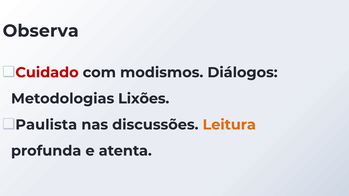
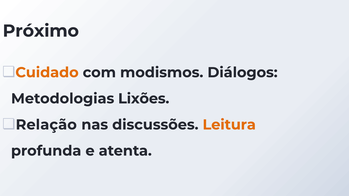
Observa: Observa -> Próximo
Cuidado colour: red -> orange
Paulista: Paulista -> Relação
